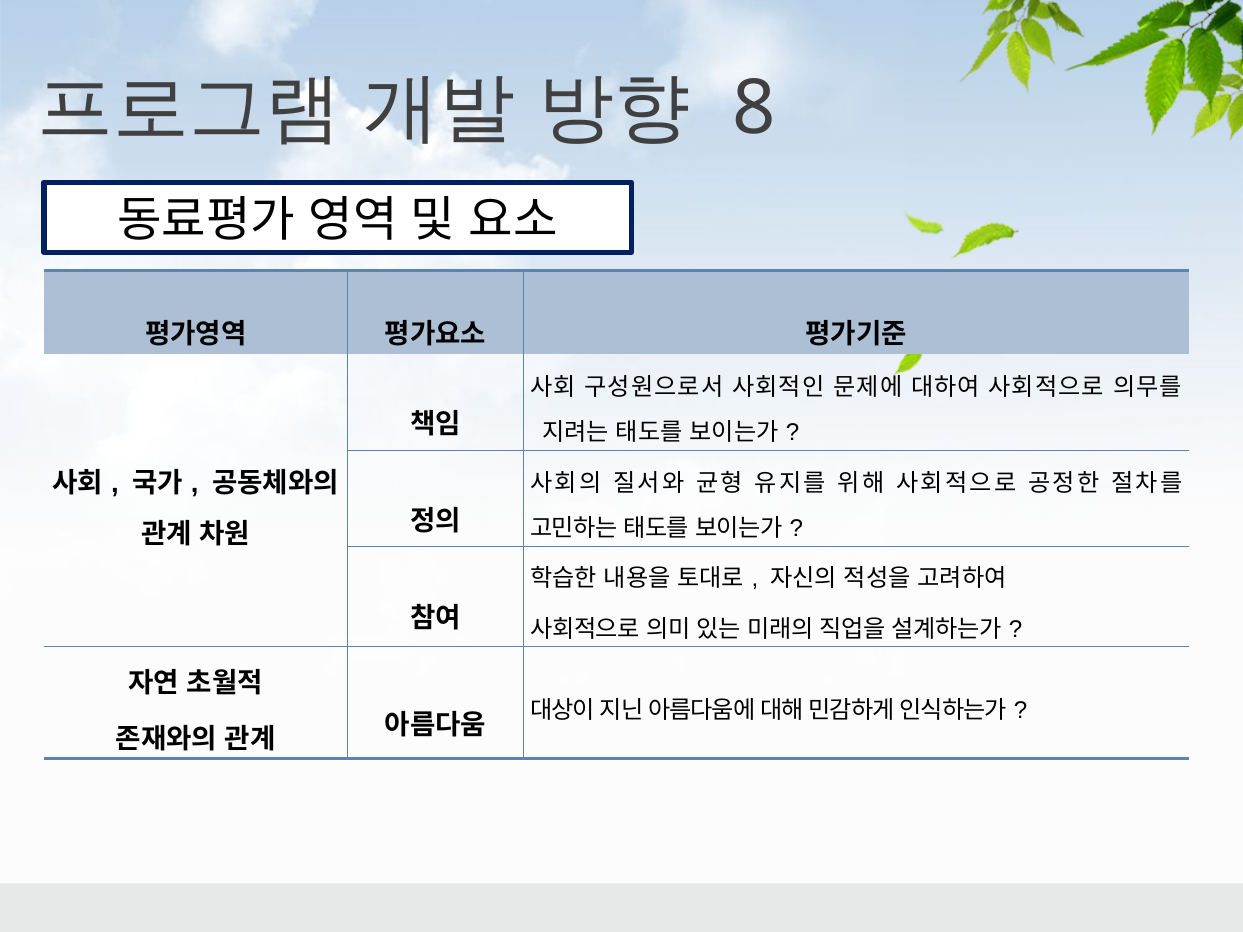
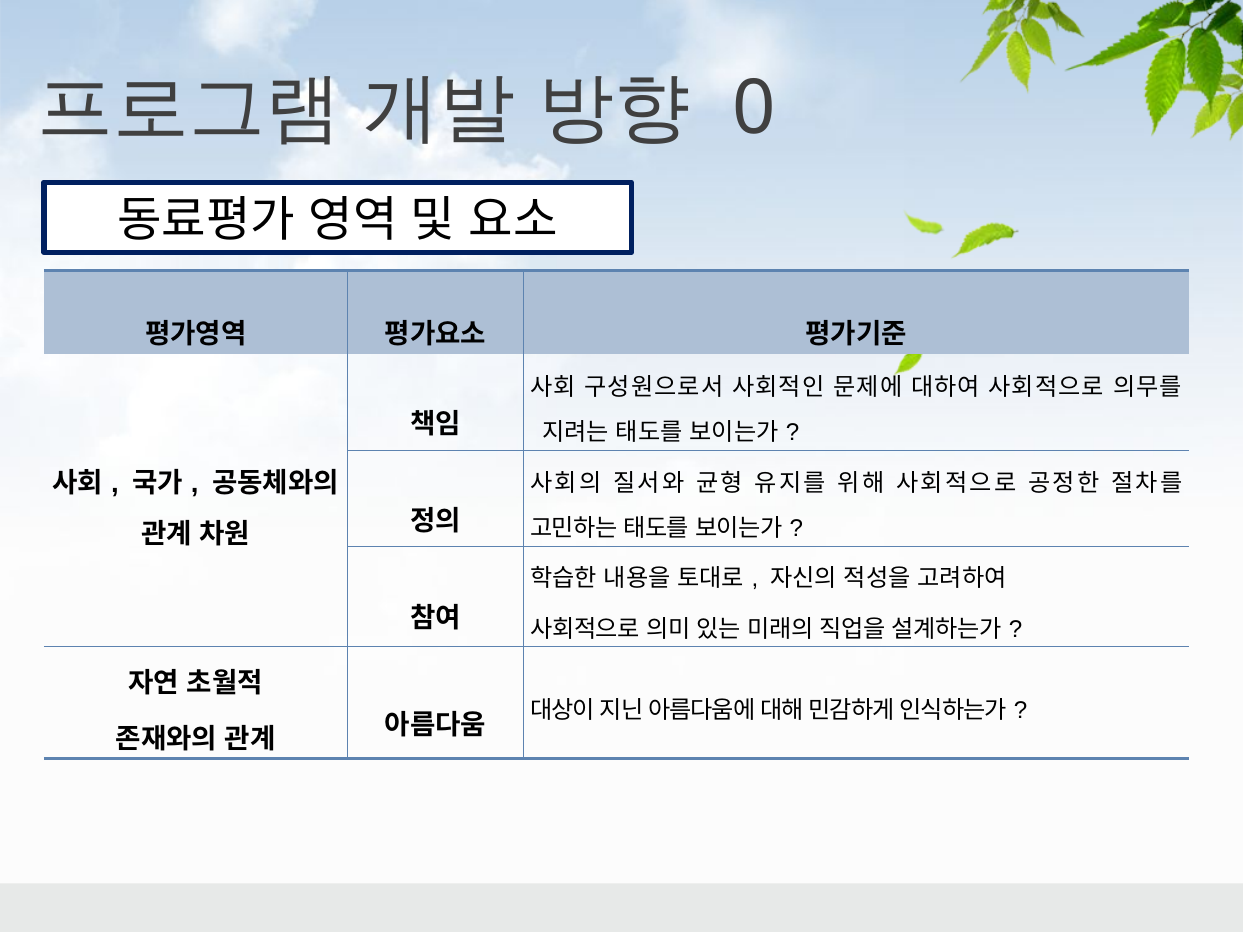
8: 8 -> 0
